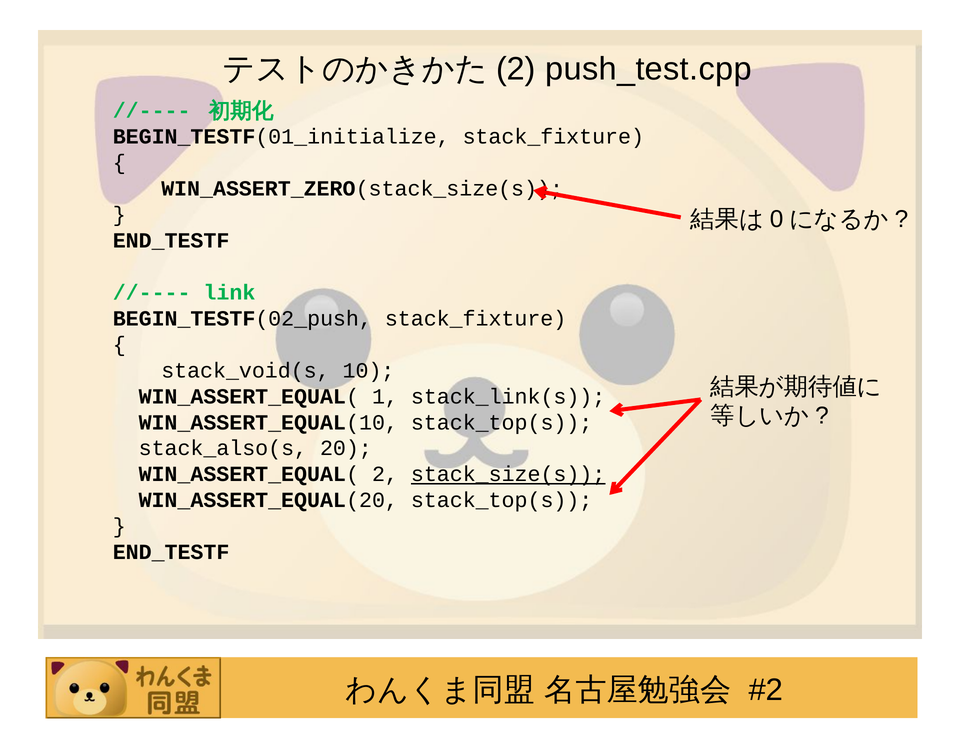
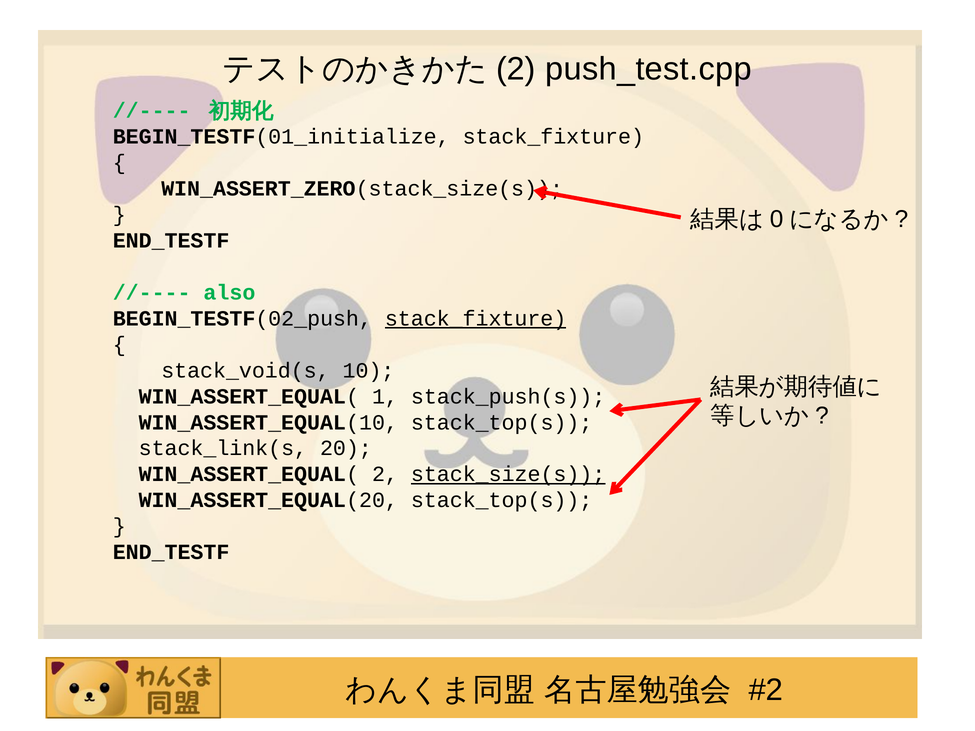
link: link -> also
stack_fixture at (476, 319) underline: none -> present
stack_link(s: stack_link(s -> stack_push(s
stack_also(s: stack_also(s -> stack_link(s
